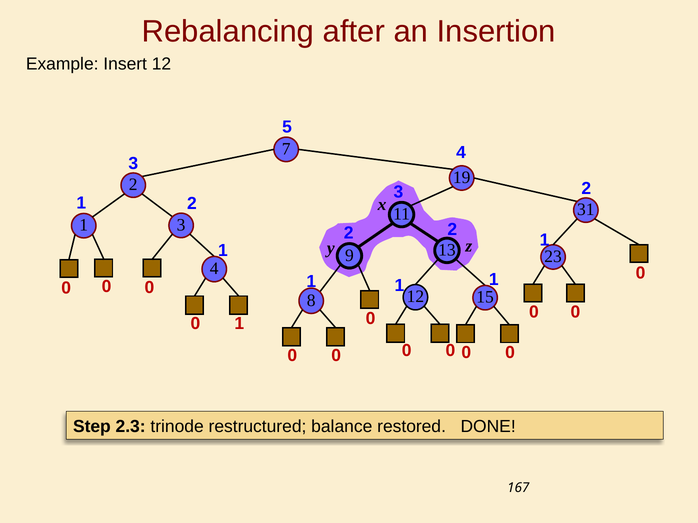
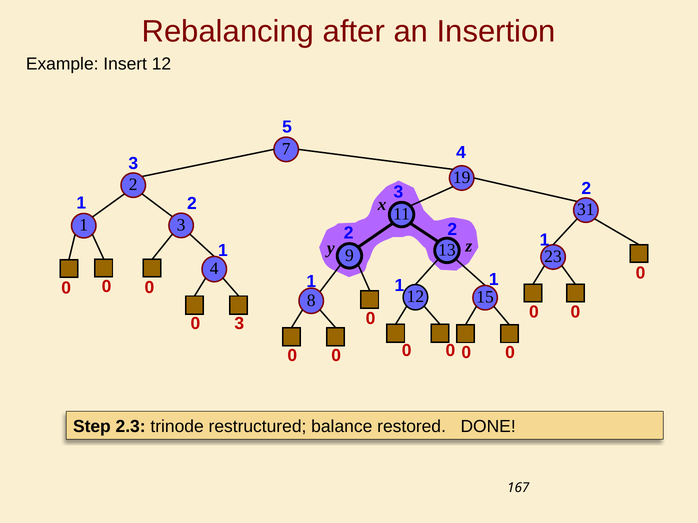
1 at (239, 324): 1 -> 3
